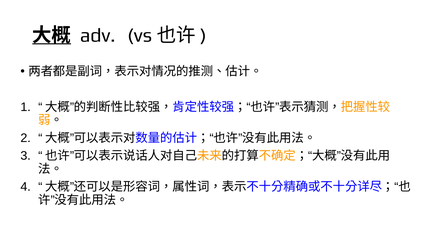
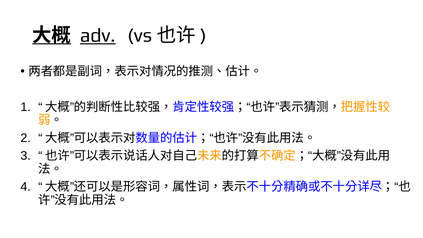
adv underline: none -> present
